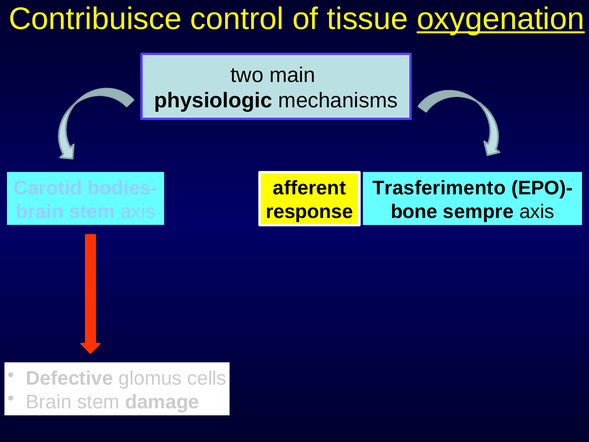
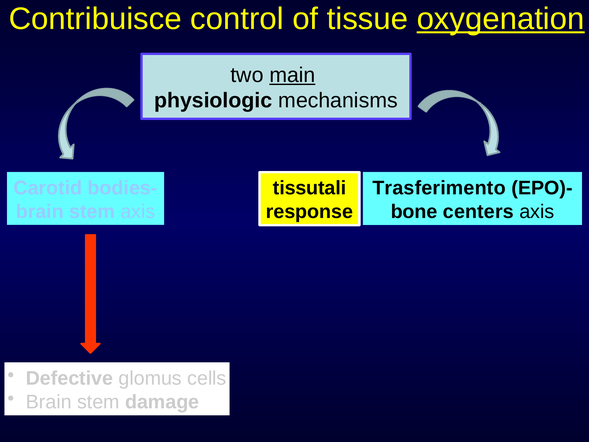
main underline: none -> present
afferent: afferent -> tissutali
sempre: sempre -> centers
